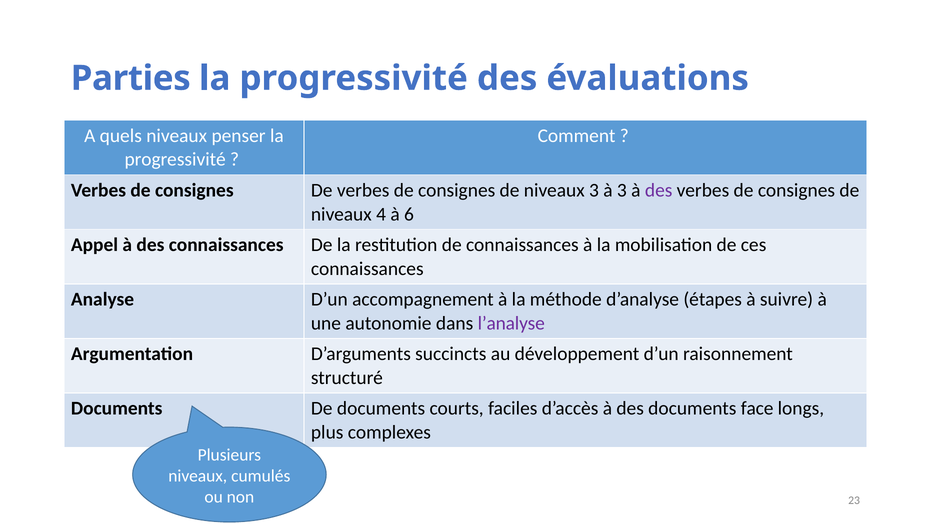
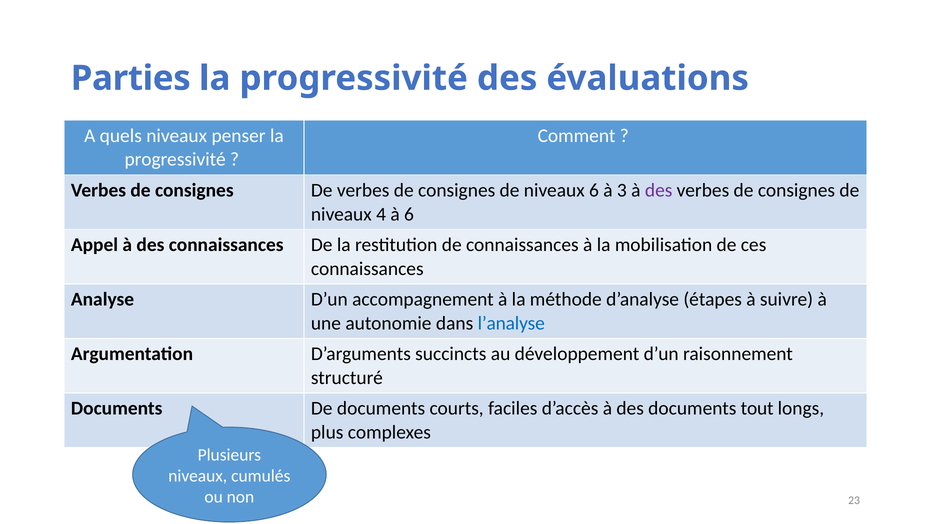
niveaux 3: 3 -> 6
l’analyse colour: purple -> blue
face: face -> tout
